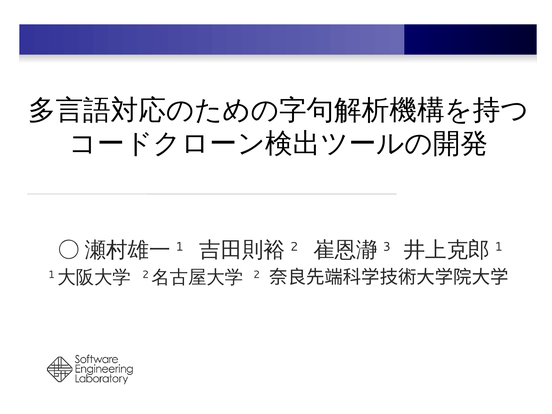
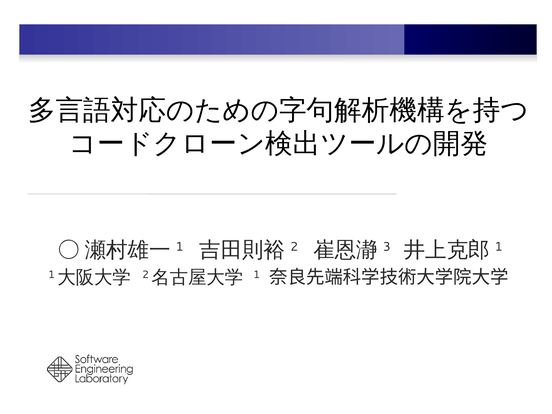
2: 2 -> 1
